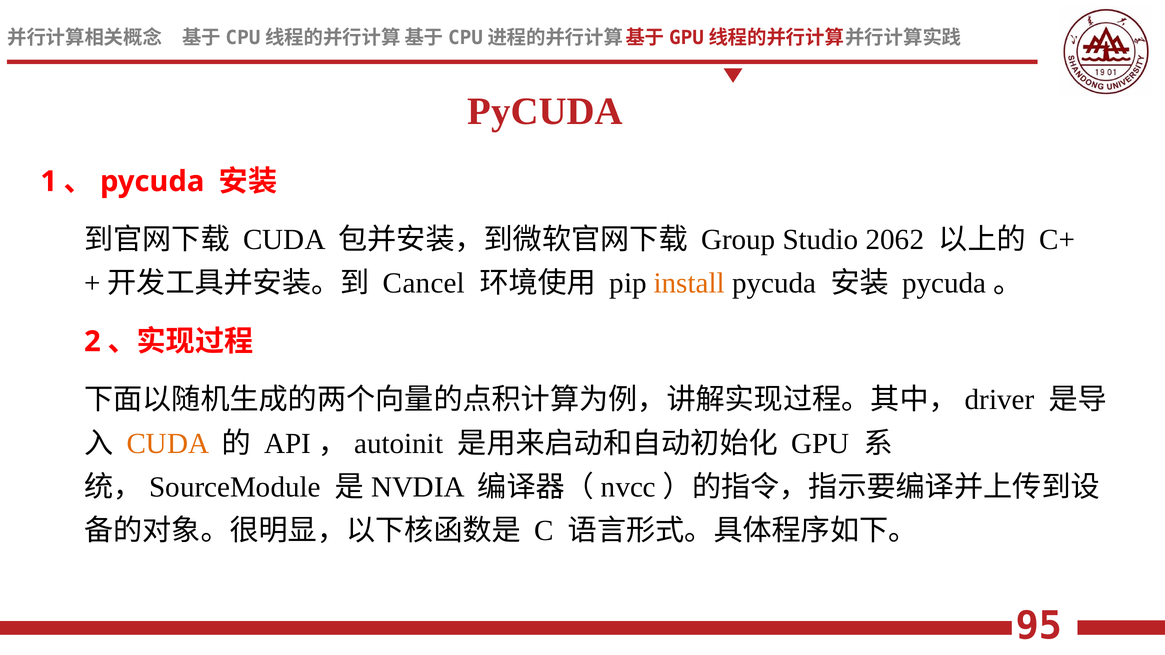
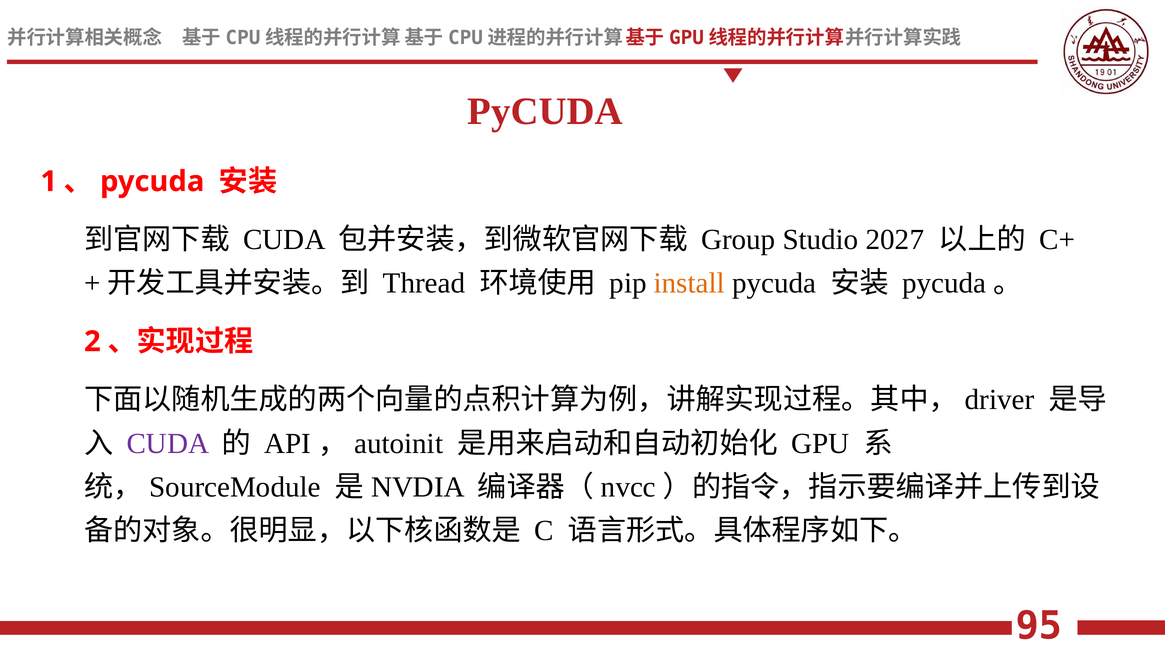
2062: 2062 -> 2027
Cancel: Cancel -> Thread
CUDA at (168, 444) colour: orange -> purple
